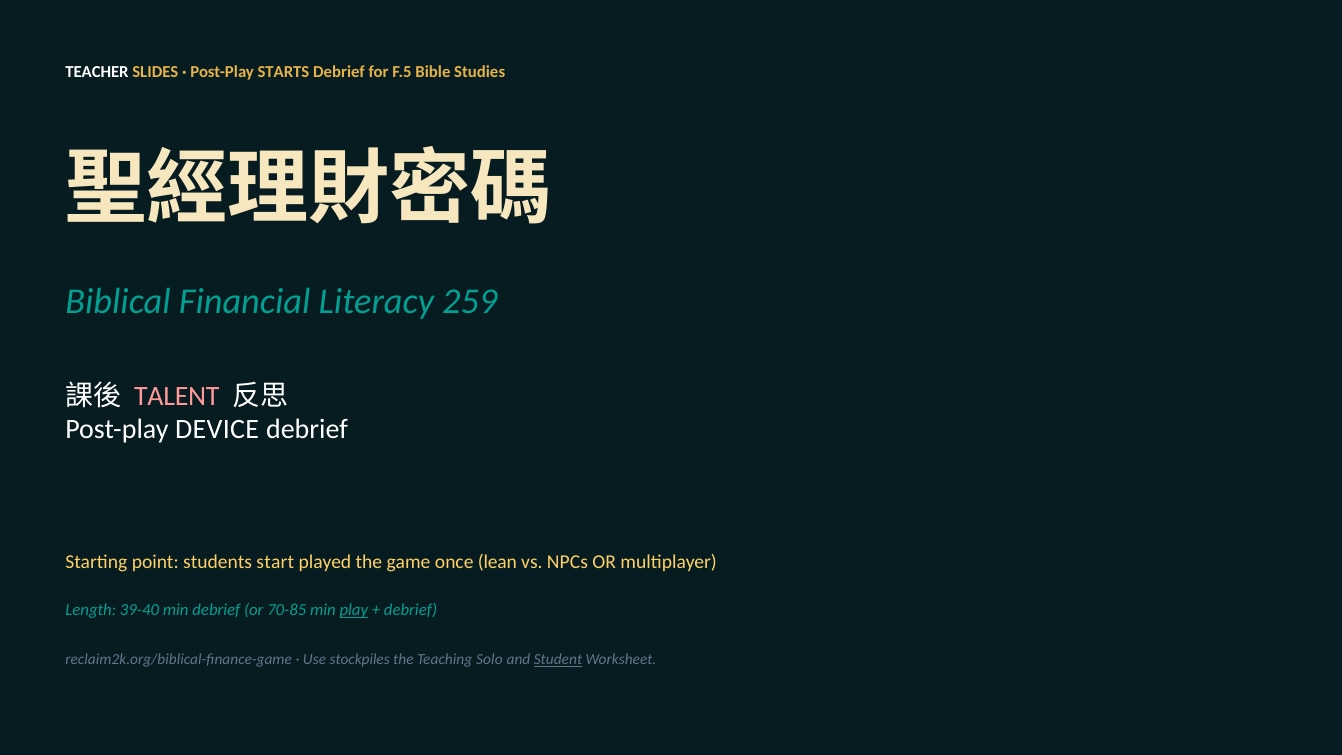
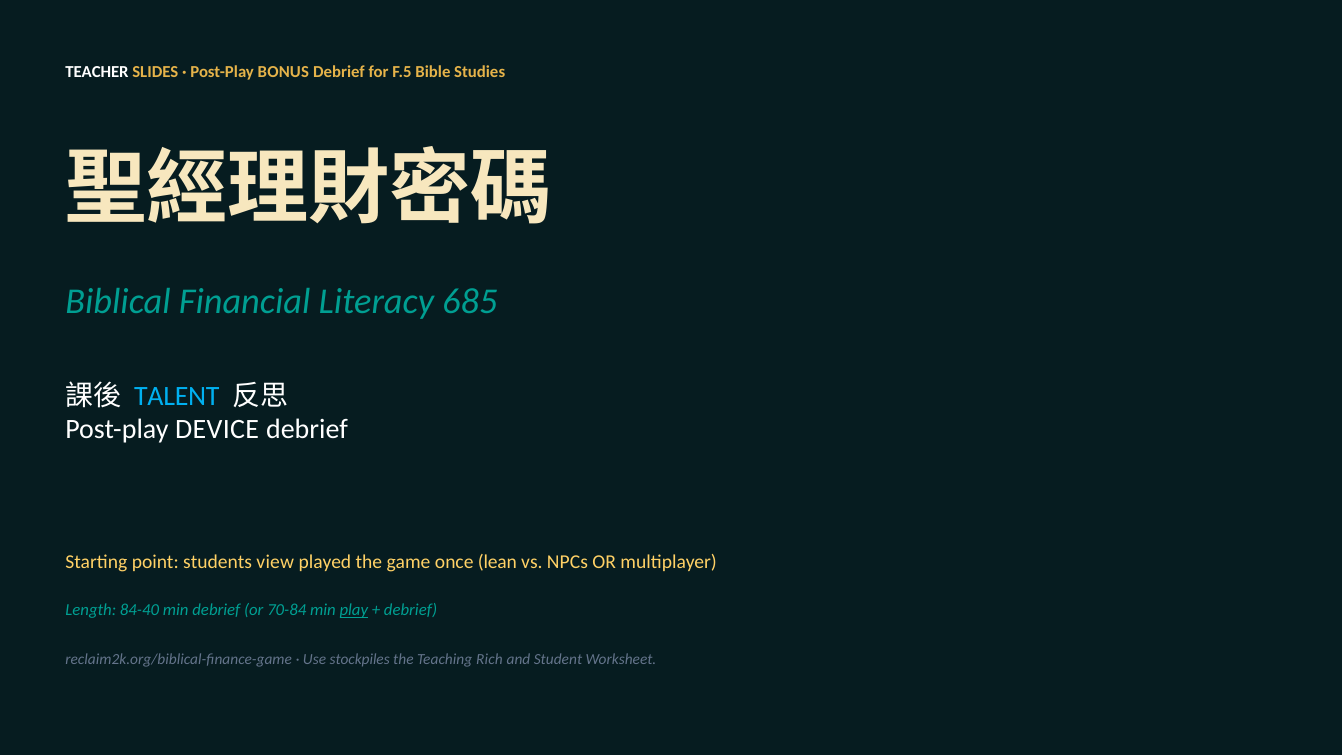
STARTS: STARTS -> BONUS
259: 259 -> 685
TALENT colour: pink -> light blue
start: start -> view
39-40: 39-40 -> 84-40
70-85: 70-85 -> 70-84
Solo: Solo -> Rich
Student underline: present -> none
